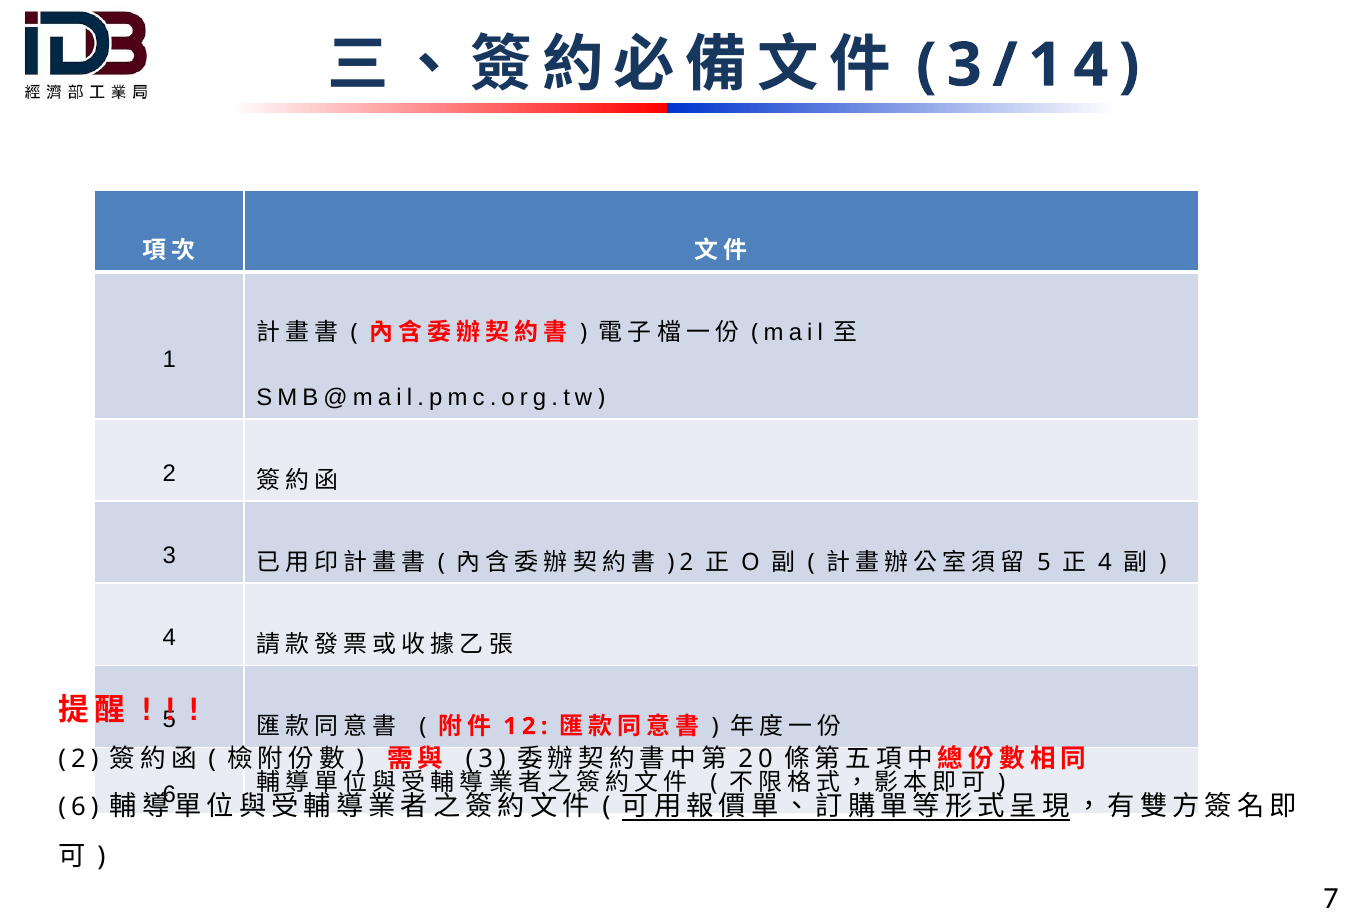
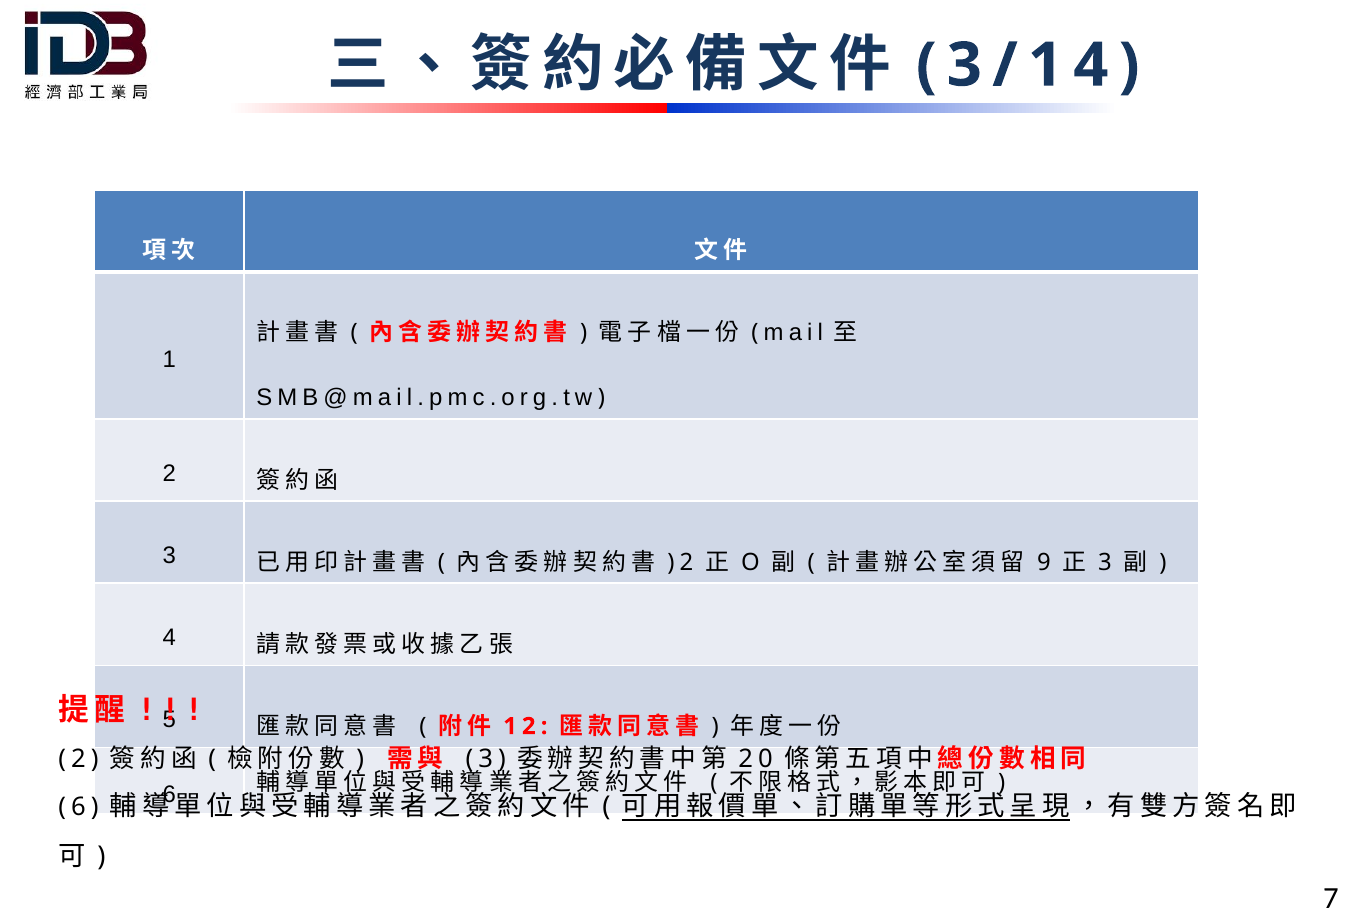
5 at (1044, 562): 5 -> 9
4 at (1105, 562): 4 -> 3
